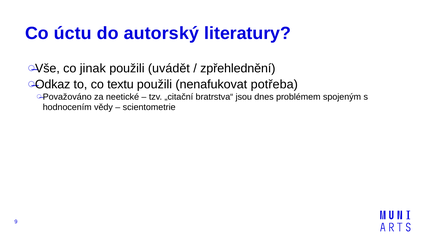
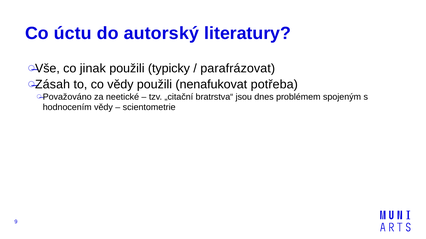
uvádět: uvádět -> typicky
zpřehlednění: zpřehlednění -> parafrázovat
Odkaz: Odkaz -> Zásah
co textu: textu -> vědy
